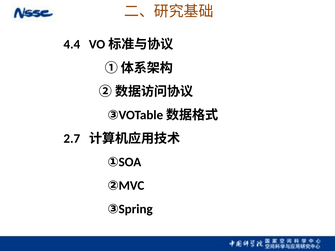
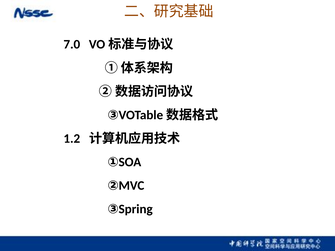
4.4: 4.4 -> 7.0
2.7: 2.7 -> 1.2
